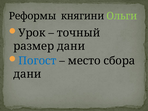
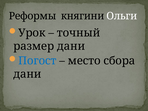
Ольги colour: light green -> white
